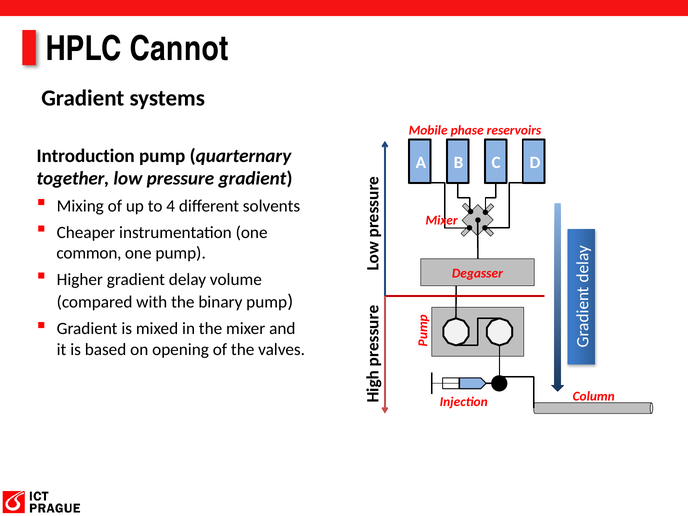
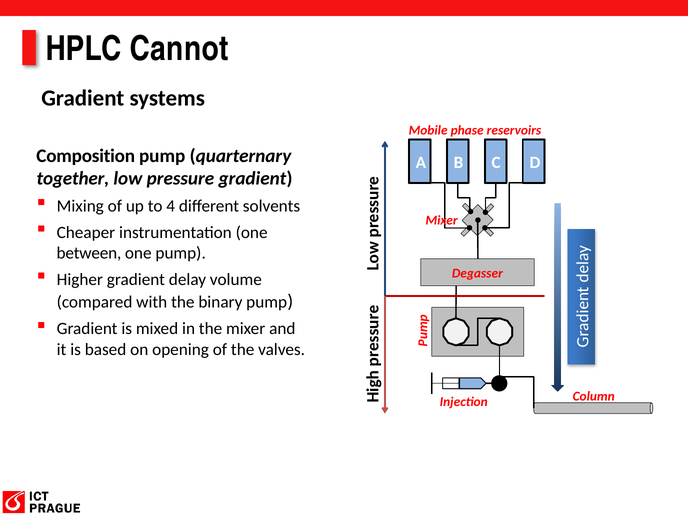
Introduction: Introduction -> Composition
common: common -> between
